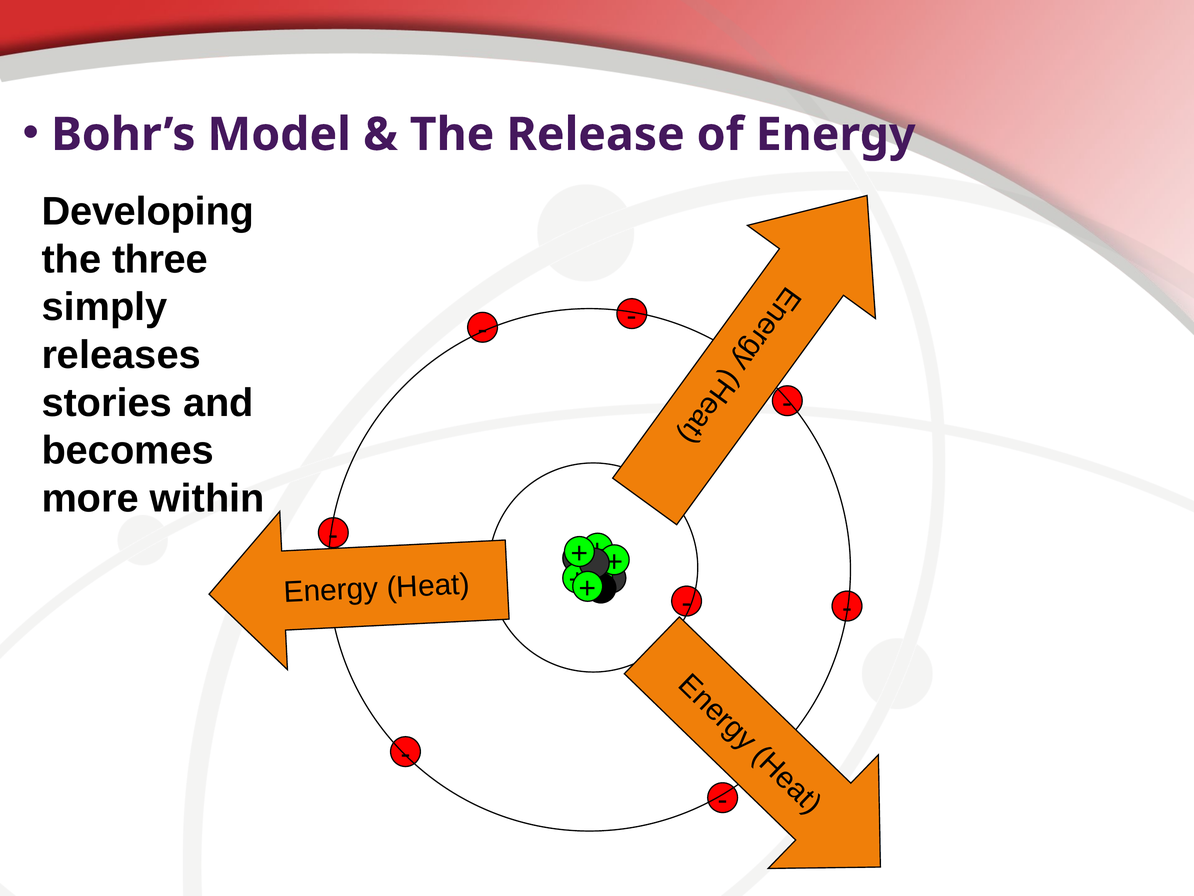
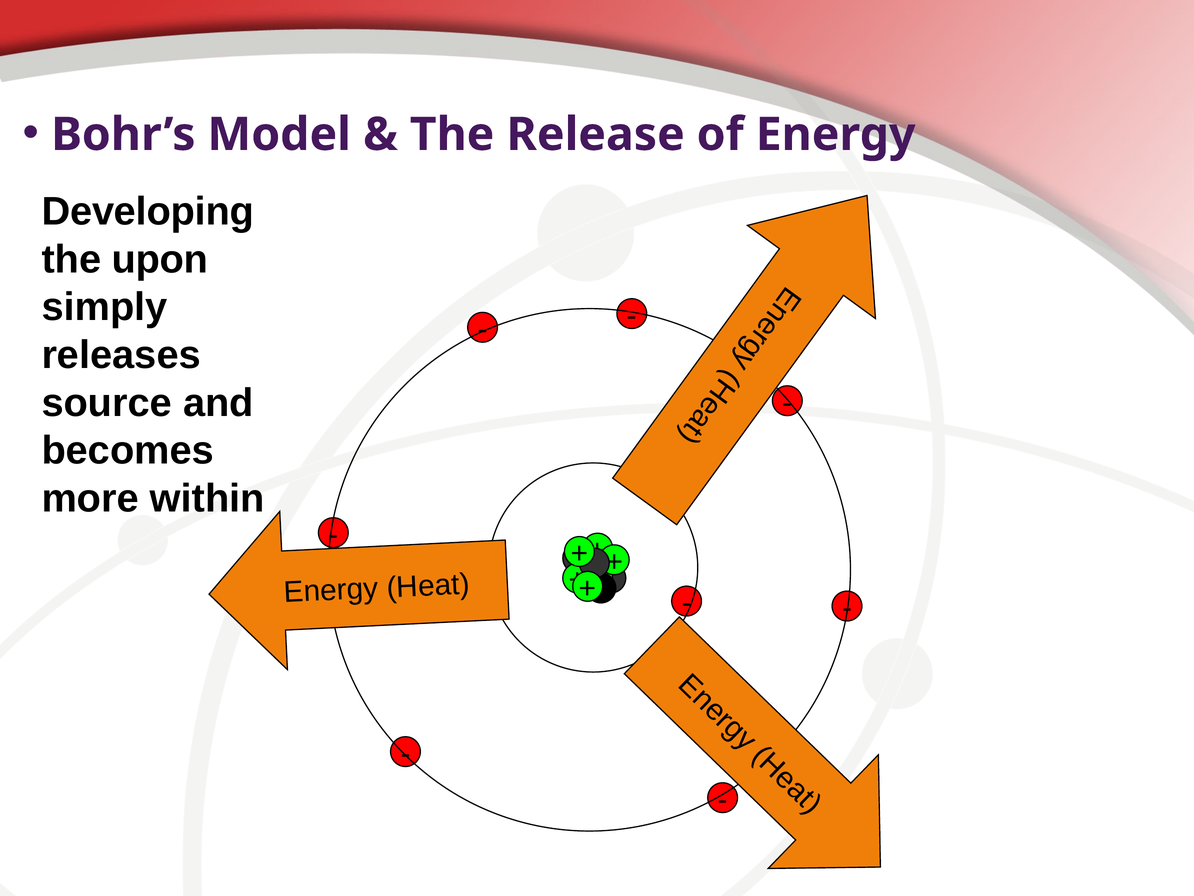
three: three -> upon
stories: stories -> source
